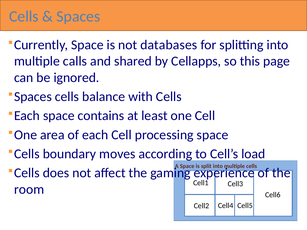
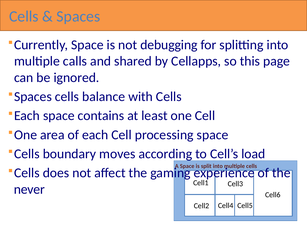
databases: databases -> debugging
room: room -> never
